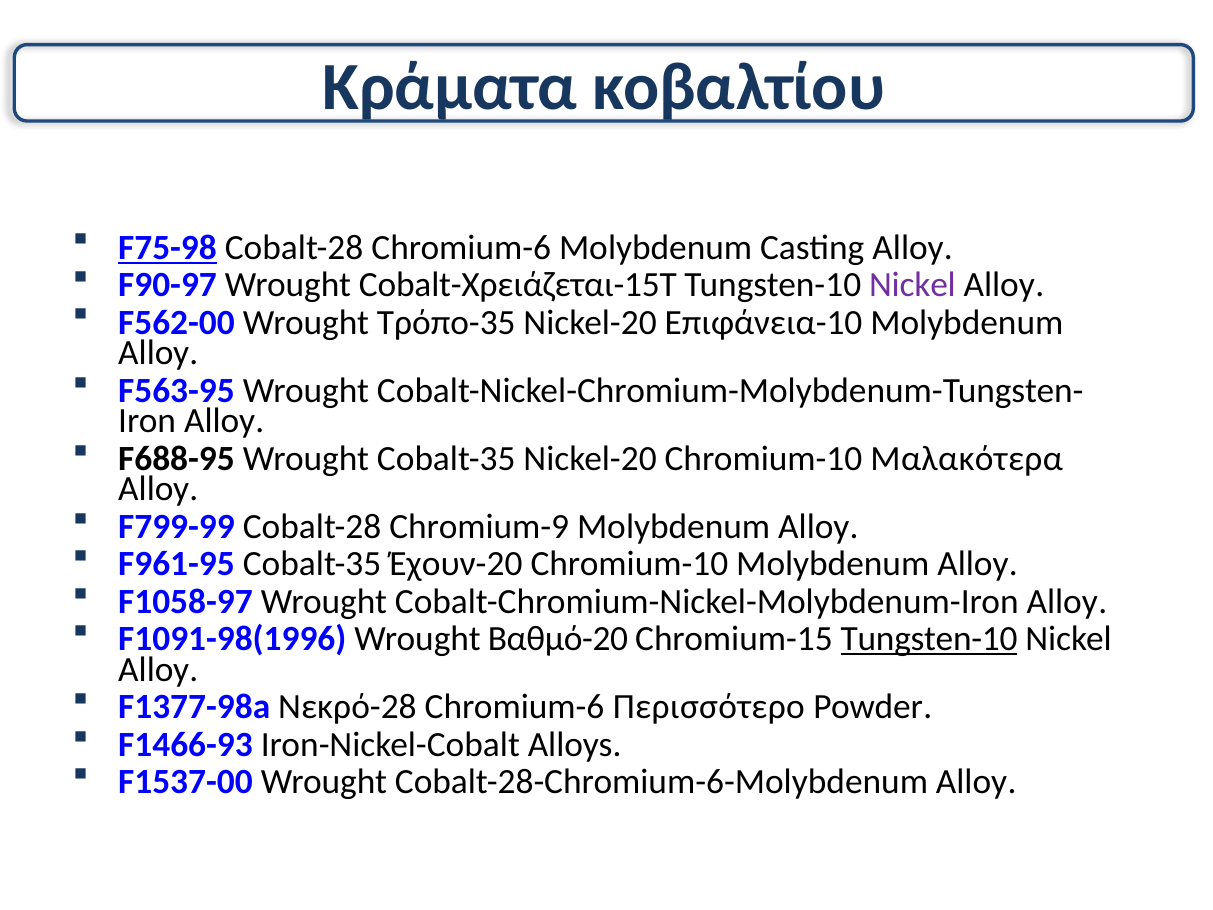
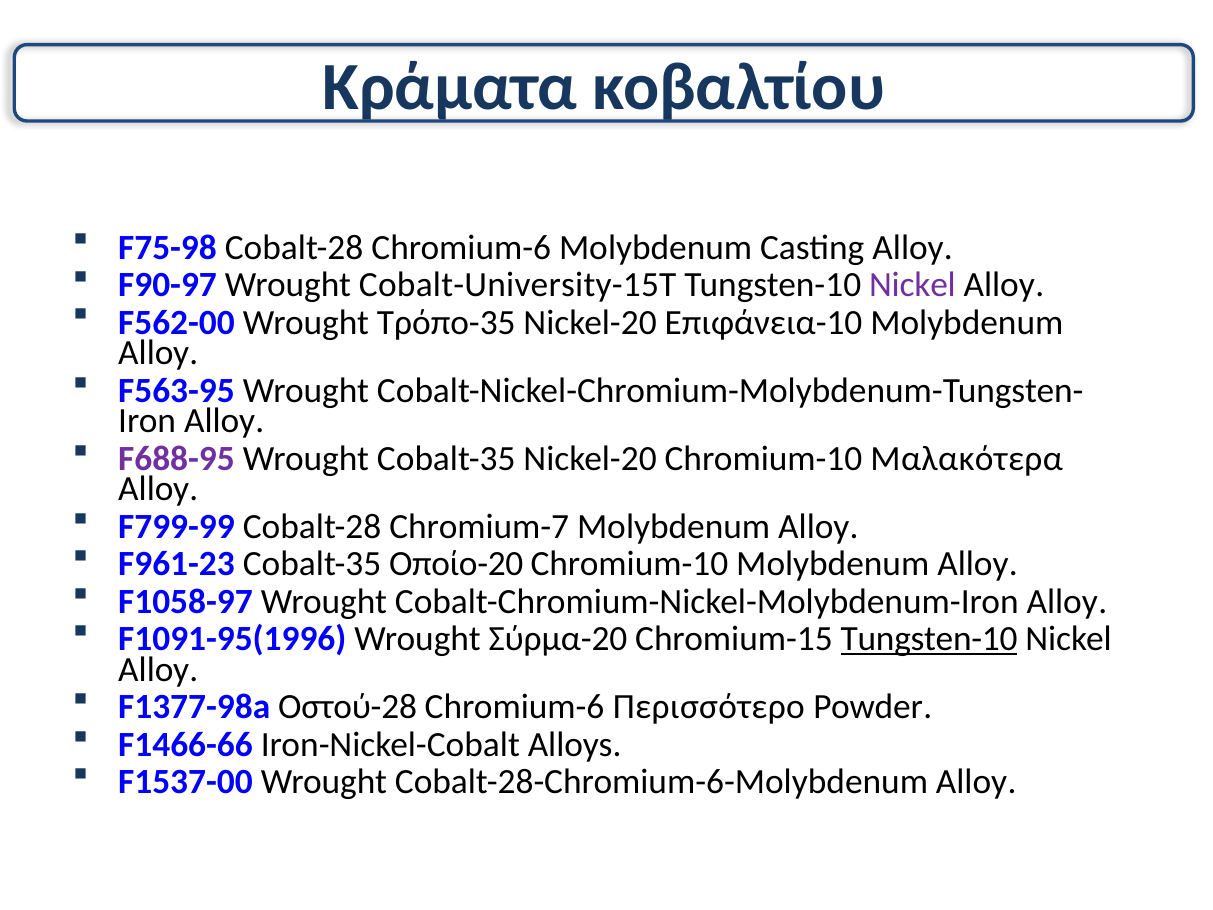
F75-98 underline: present -> none
Cobalt-Χρειάζεται-15T: Cobalt-Χρειάζεται-15T -> Cobalt-University-15T
F688-95 colour: black -> purple
Chromium-9: Chromium-9 -> Chromium-7
F961-95: F961-95 -> F961-23
Έχουν-20: Έχουν-20 -> Οποίο-20
F1091-98(1996: F1091-98(1996 -> F1091-95(1996
Βαθμό-20: Βαθμό-20 -> Σύρμα-20
Νεκρό-28: Νεκρό-28 -> Οστού-28
F1466-93: F1466-93 -> F1466-66
